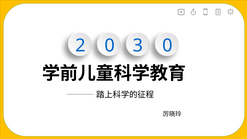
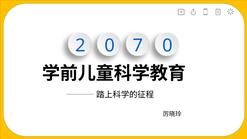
3: 3 -> 7
